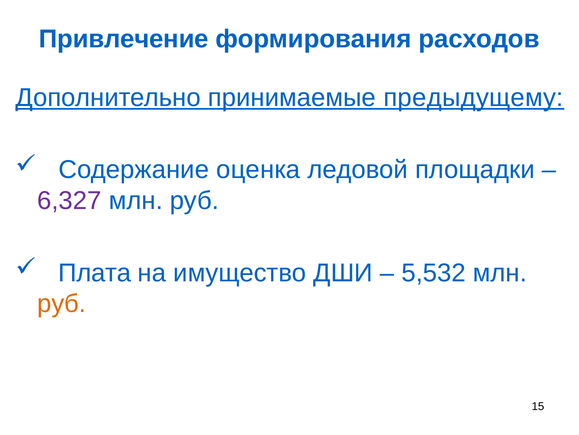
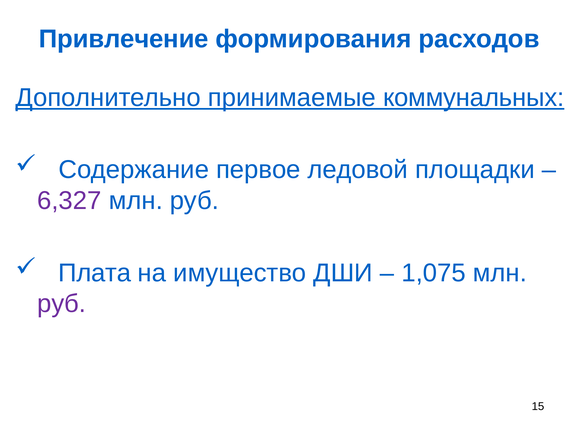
предыдущему: предыдущему -> коммунальных
оценка: оценка -> первое
5,532: 5,532 -> 1,075
руб at (62, 303) colour: orange -> purple
